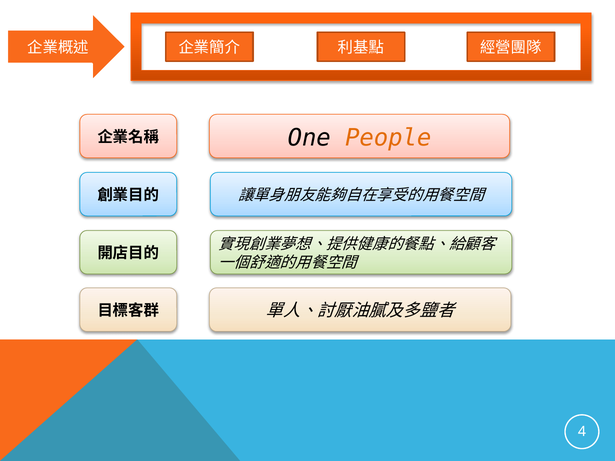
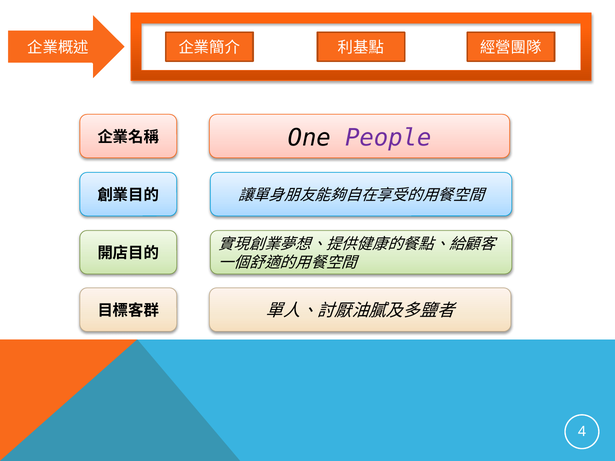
People colour: orange -> purple
